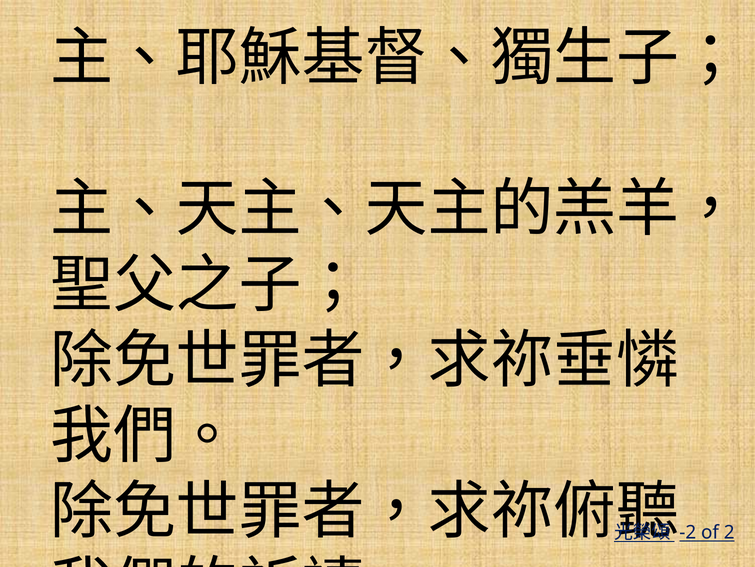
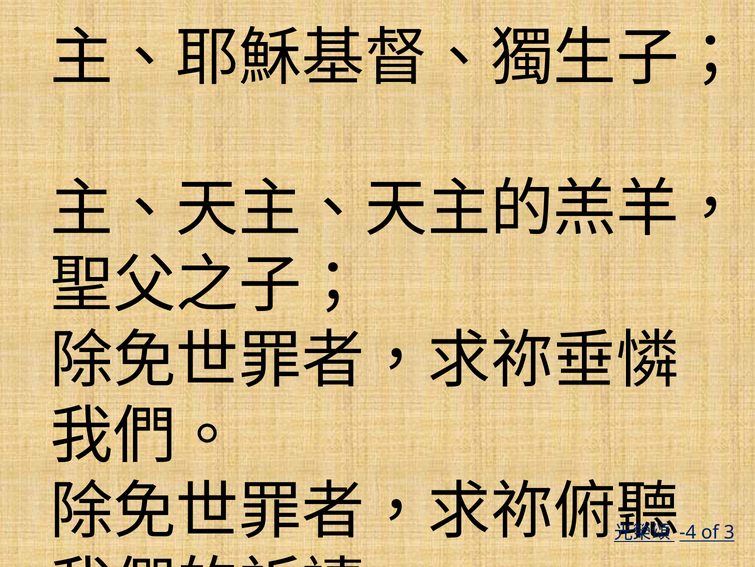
-2: -2 -> -4
2: 2 -> 3
